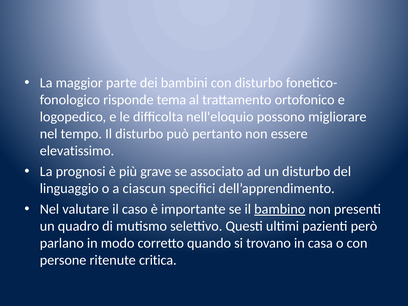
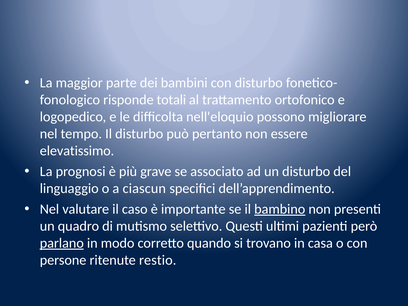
tema: tema -> totali
parlano underline: none -> present
critica: critica -> restio
